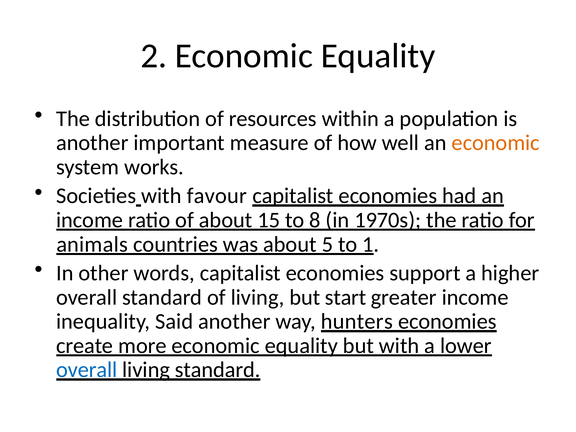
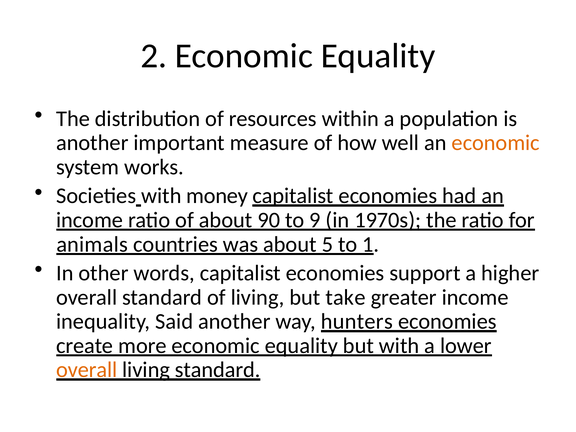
favour: favour -> money
15: 15 -> 90
8: 8 -> 9
start: start -> take
overall at (87, 370) colour: blue -> orange
